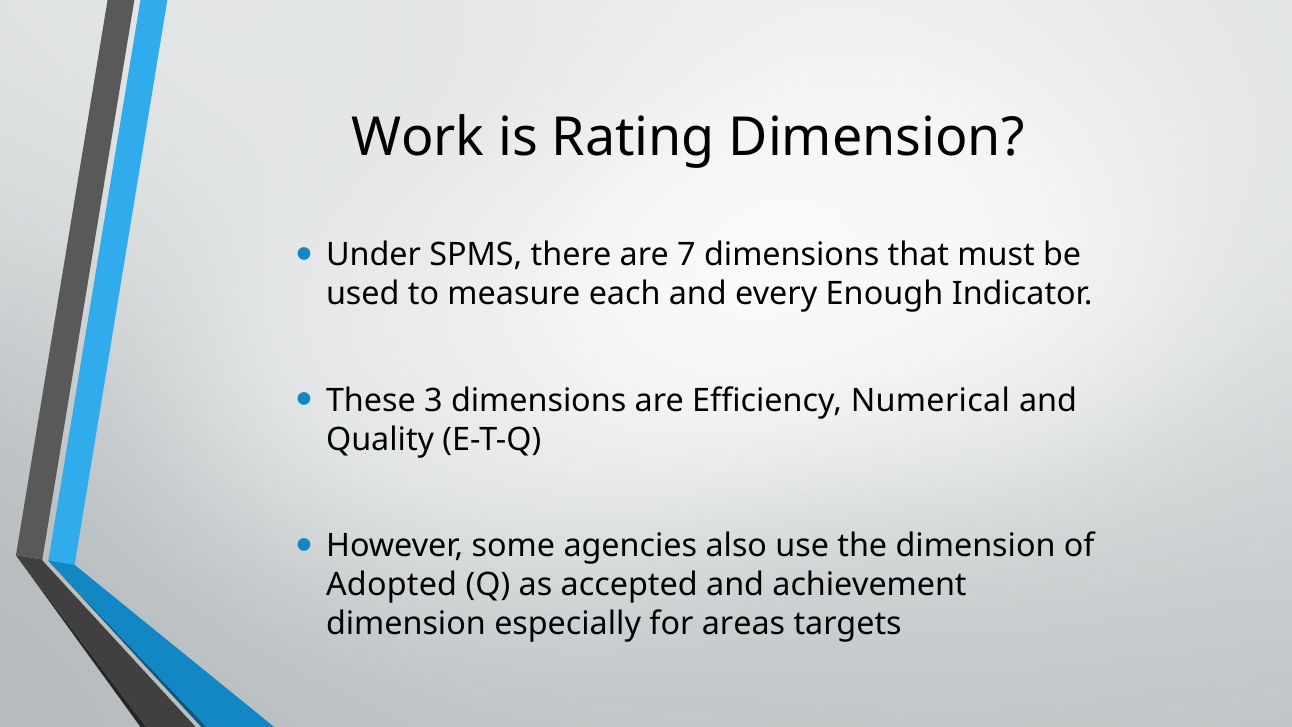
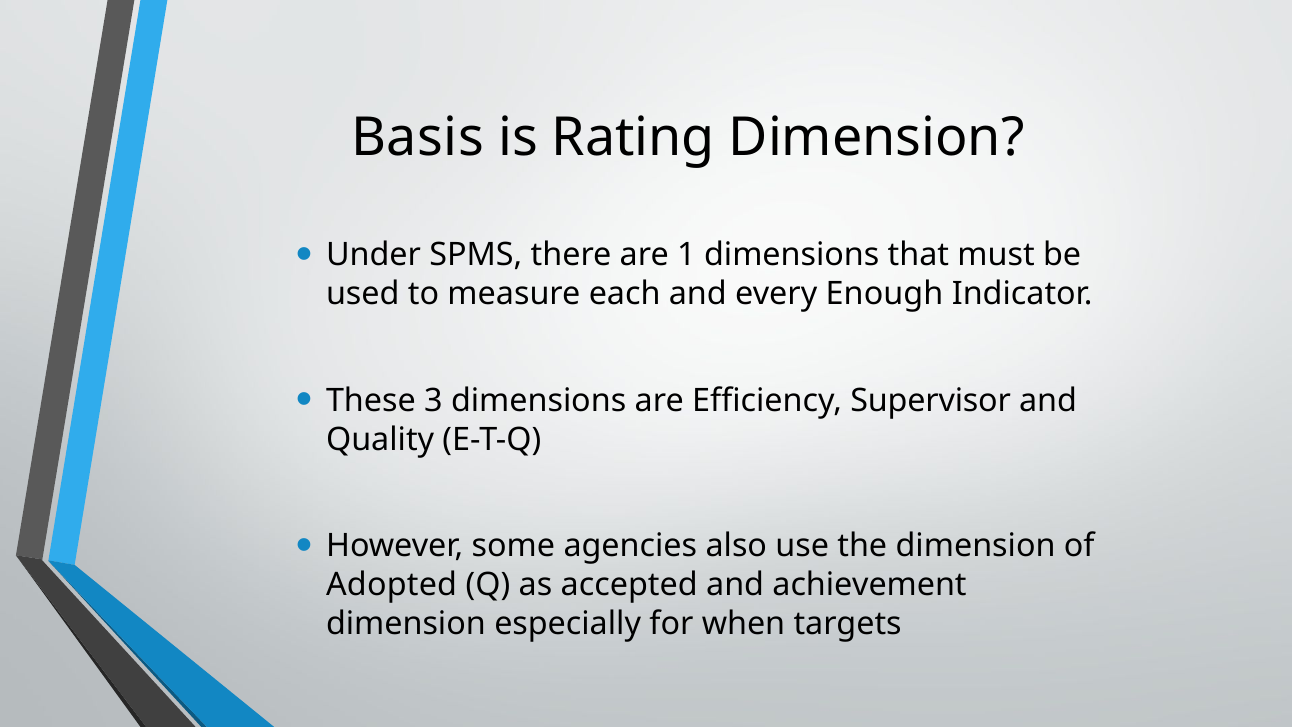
Work: Work -> Basis
7: 7 -> 1
Numerical: Numerical -> Supervisor
areas: areas -> when
